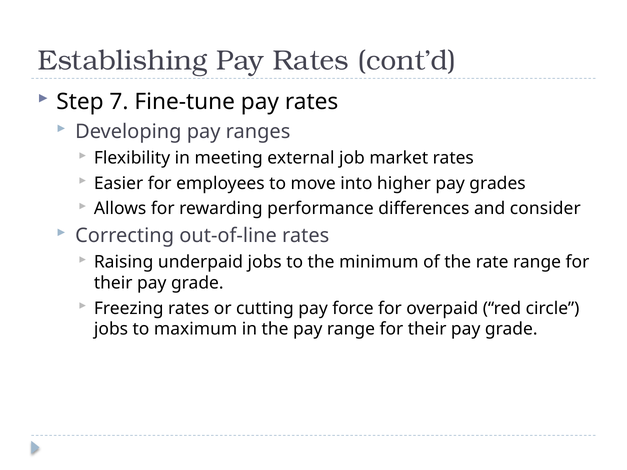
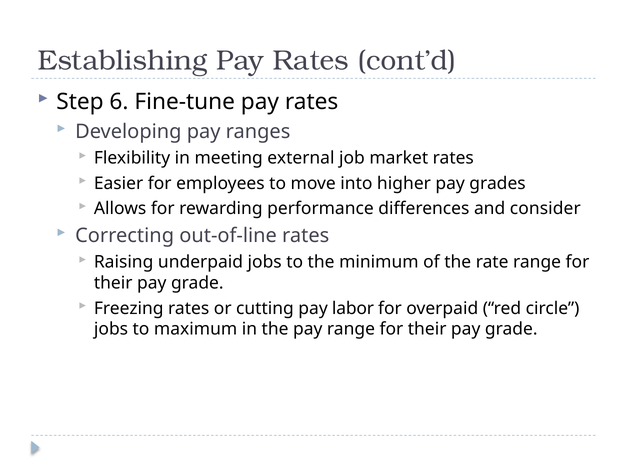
7: 7 -> 6
force: force -> labor
